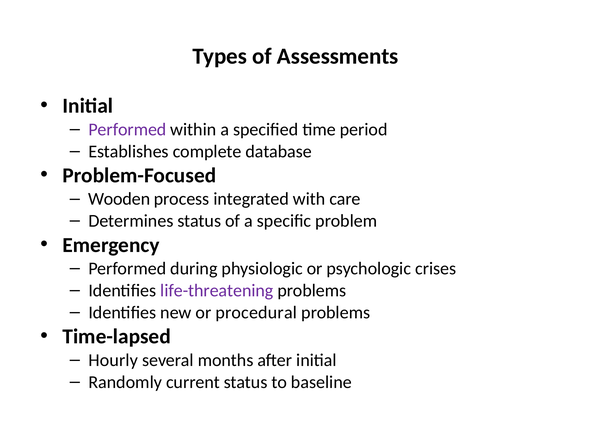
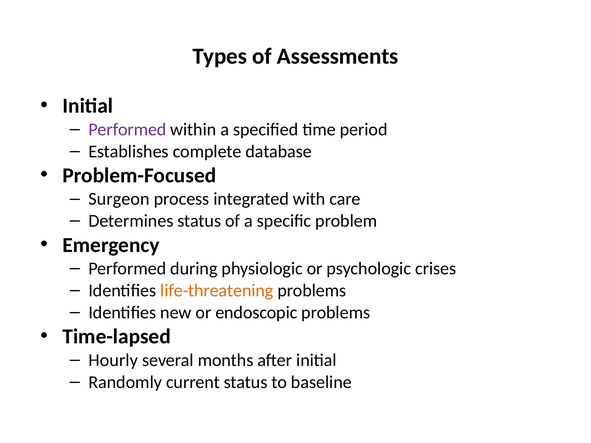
Wooden: Wooden -> Surgeon
life-threatening colour: purple -> orange
procedural: procedural -> endoscopic
